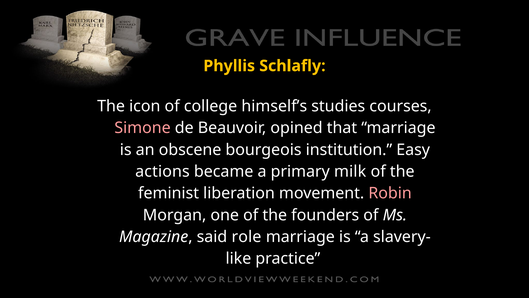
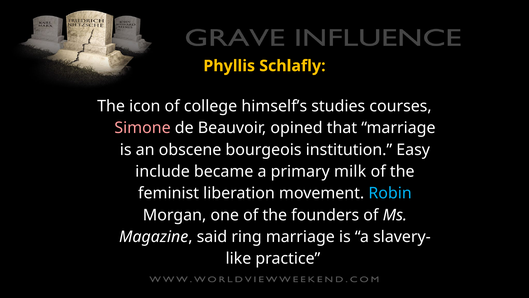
actions: actions -> include
Robin colour: pink -> light blue
role: role -> ring
